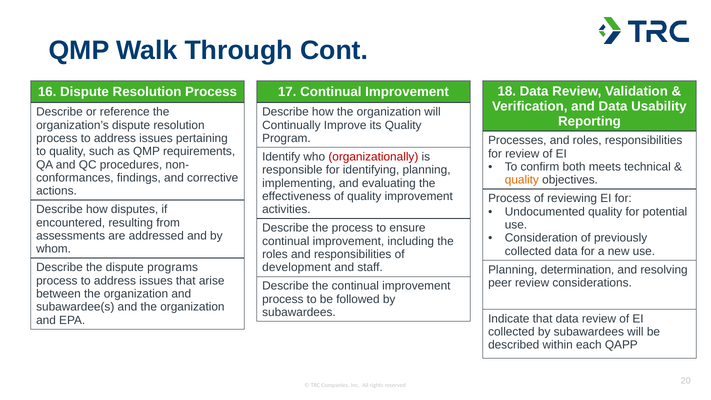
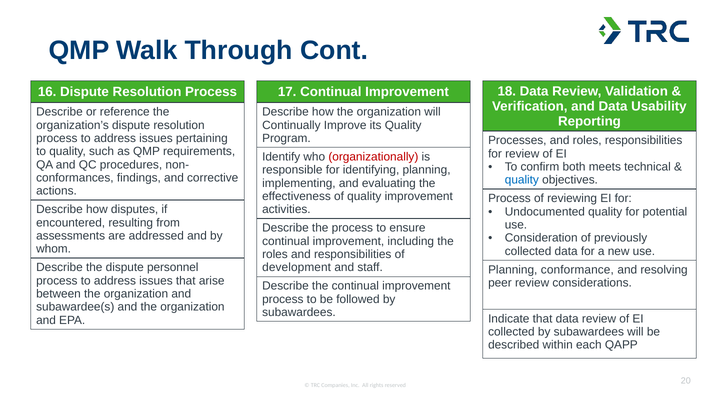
quality at (522, 180) colour: orange -> blue
programs: programs -> personnel
determination: determination -> conformance
